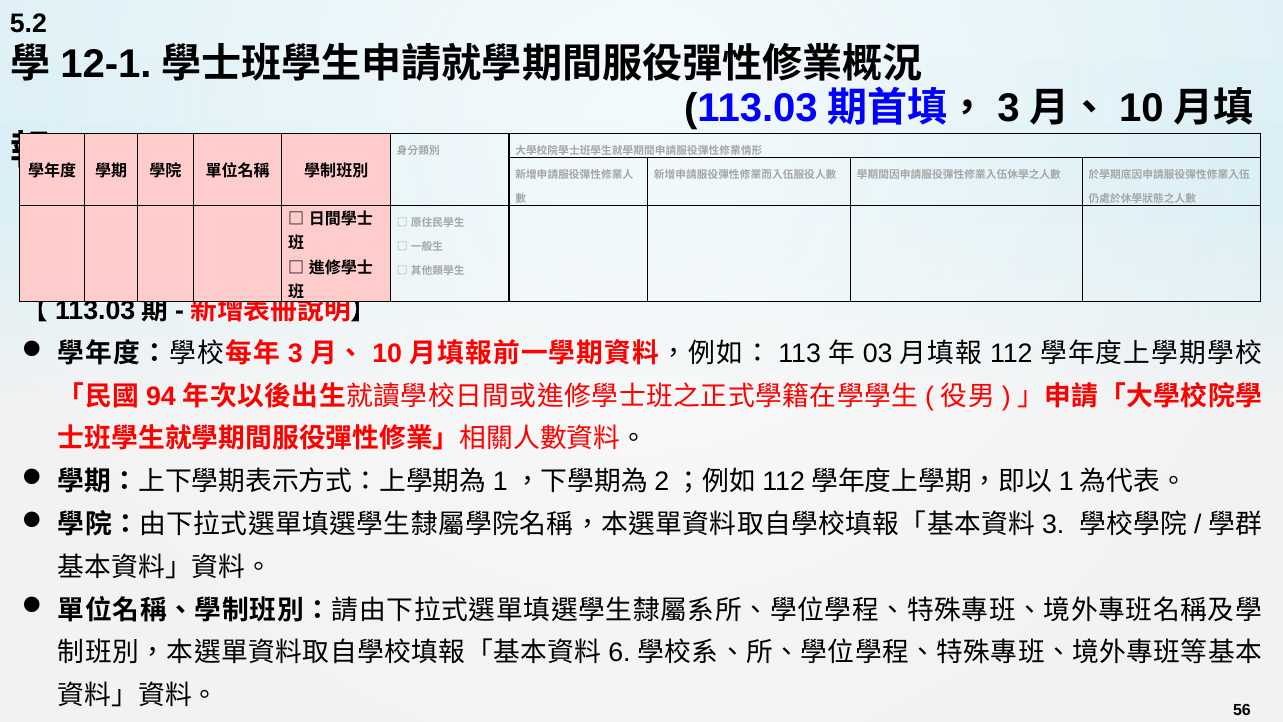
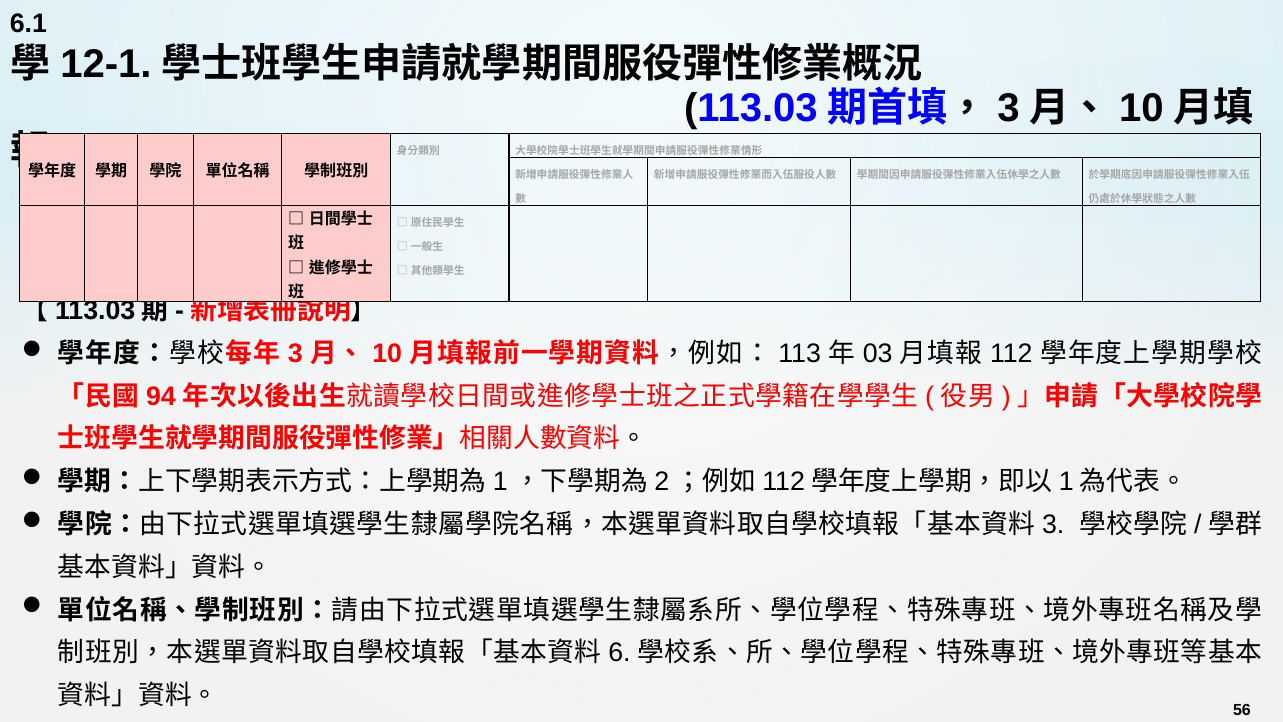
5.2: 5.2 -> 6.1
